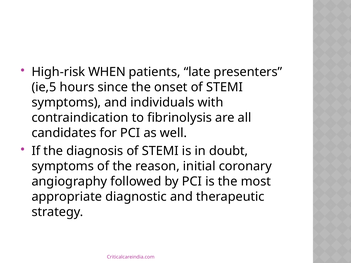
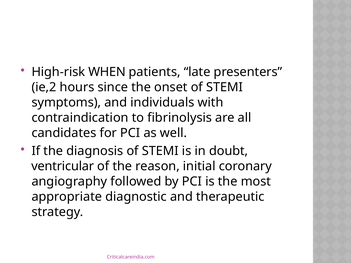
ie,5: ie,5 -> ie,2
symptoms at (63, 166): symptoms -> ventricular
